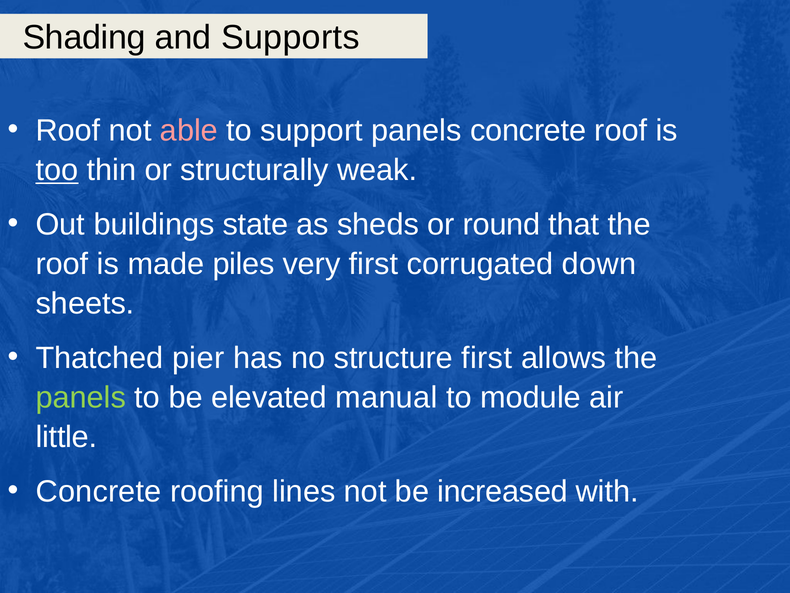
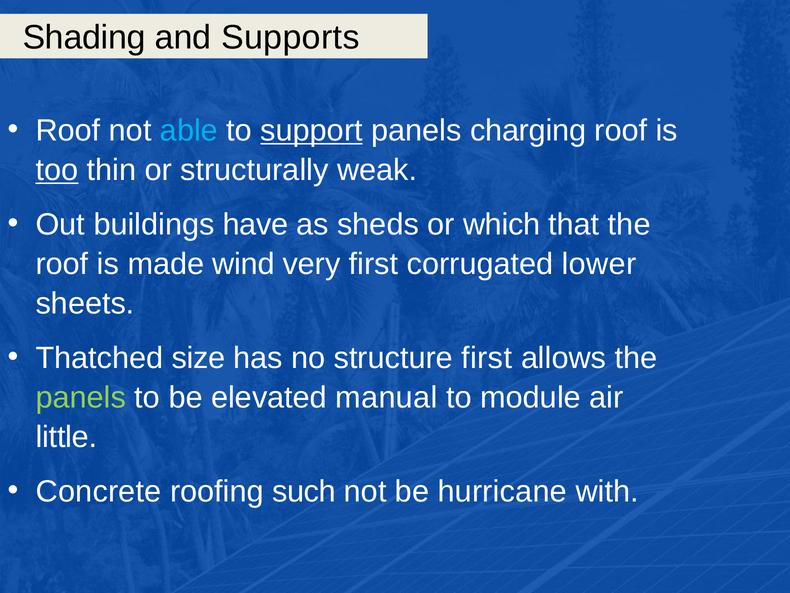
able colour: pink -> light blue
support underline: none -> present
panels concrete: concrete -> charging
state: state -> have
round: round -> which
piles: piles -> wind
down: down -> lower
pier: pier -> size
lines: lines -> such
increased: increased -> hurricane
